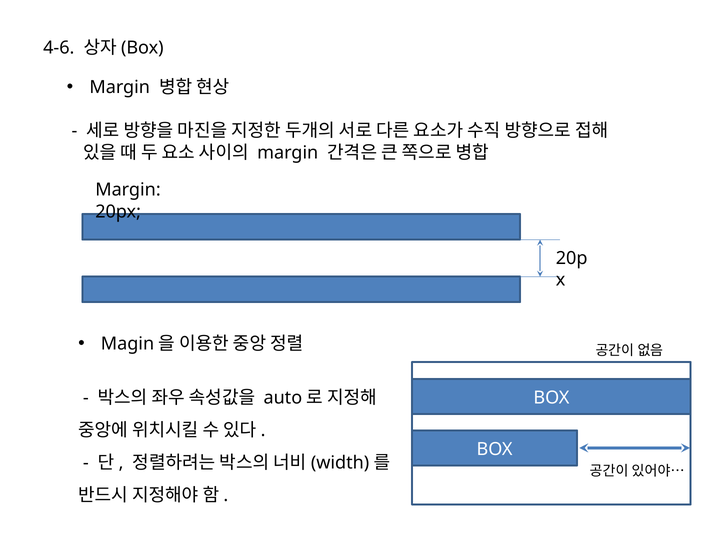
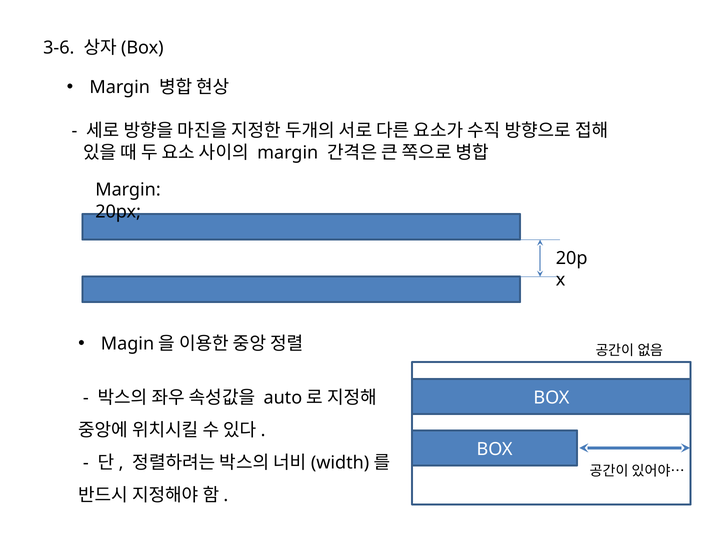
4-6: 4-6 -> 3-6
